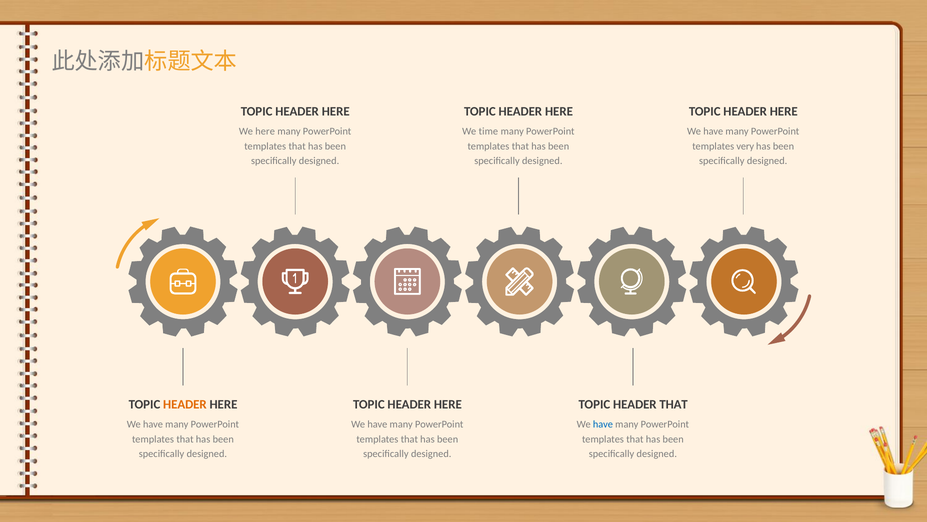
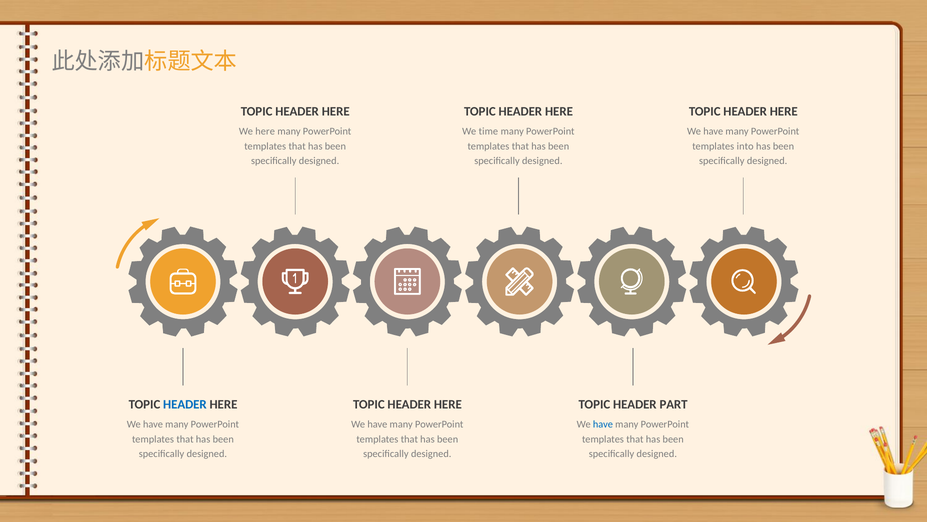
very: very -> into
HEADER at (185, 404) colour: orange -> blue
HEADER THAT: THAT -> PART
